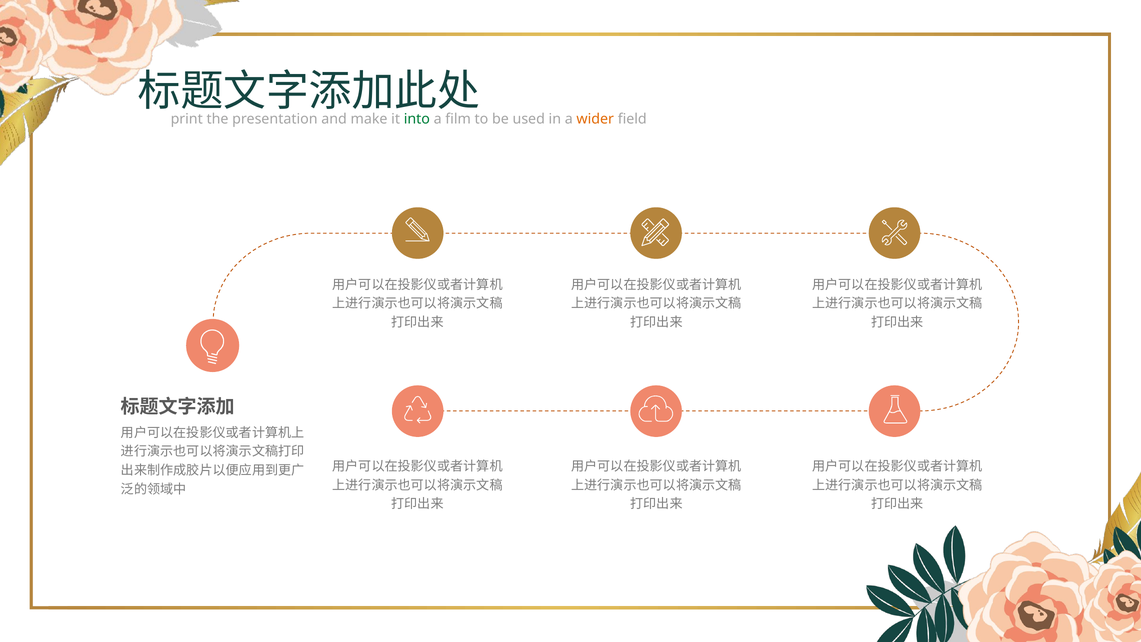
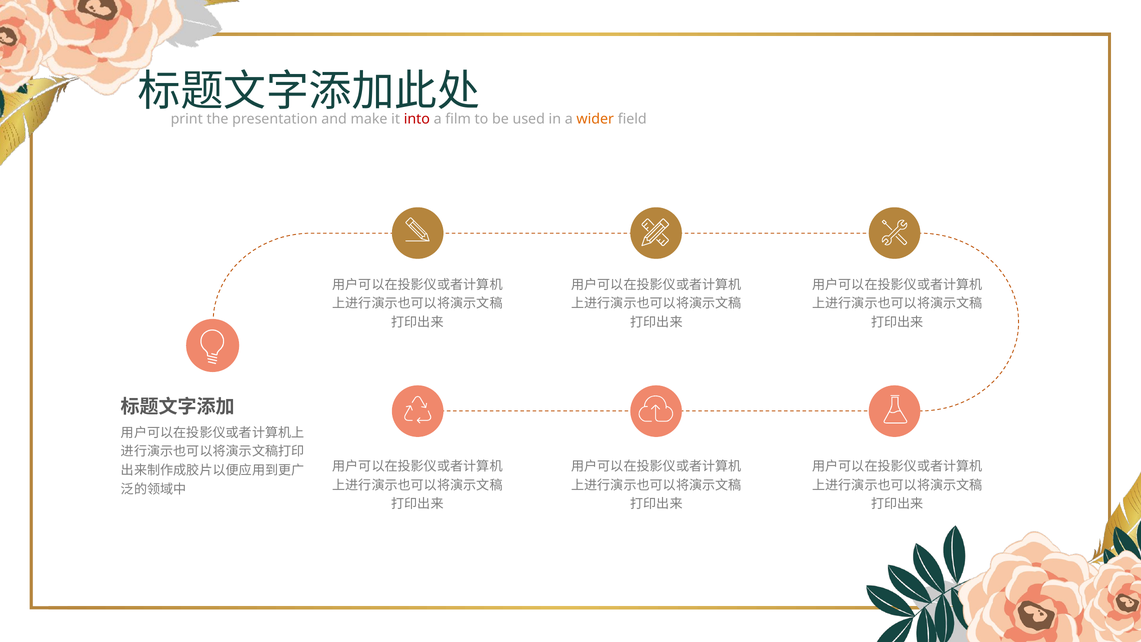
into colour: green -> red
